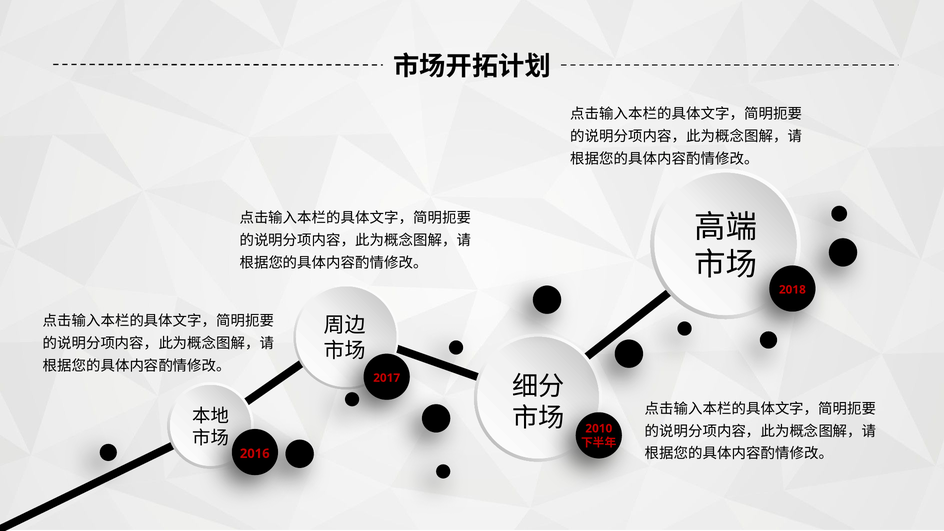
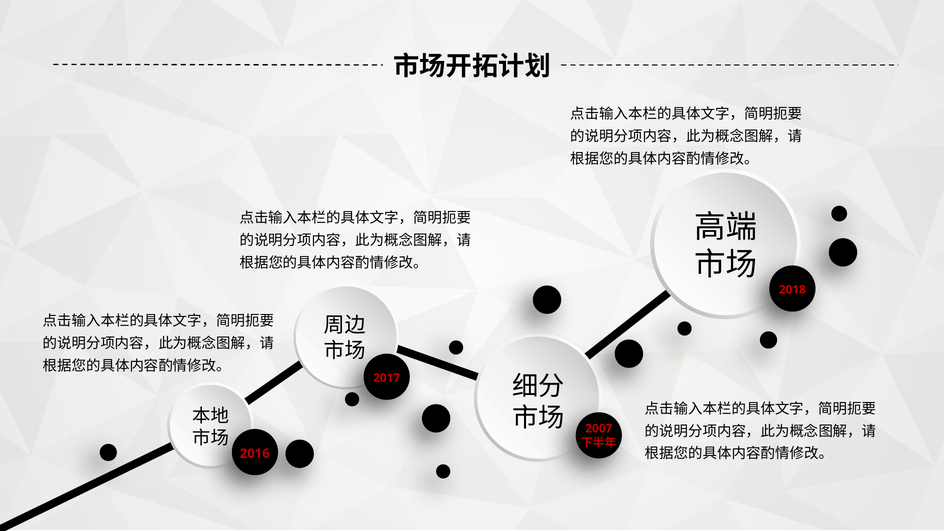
2010: 2010 -> 2007
